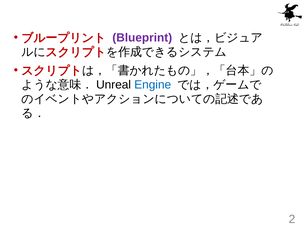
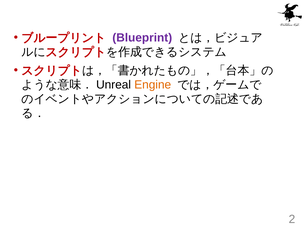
Engine colour: blue -> orange
